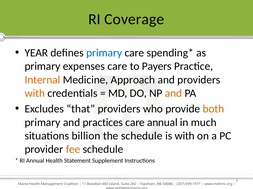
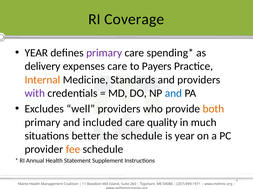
primary at (104, 53) colour: blue -> purple
primary at (42, 67): primary -> delivery
Approach: Approach -> Standards
with at (35, 94) colour: orange -> purple
and at (173, 94) colour: orange -> blue
that: that -> well
practices: practices -> included
care annual: annual -> quality
billion: billion -> better
is with: with -> year
